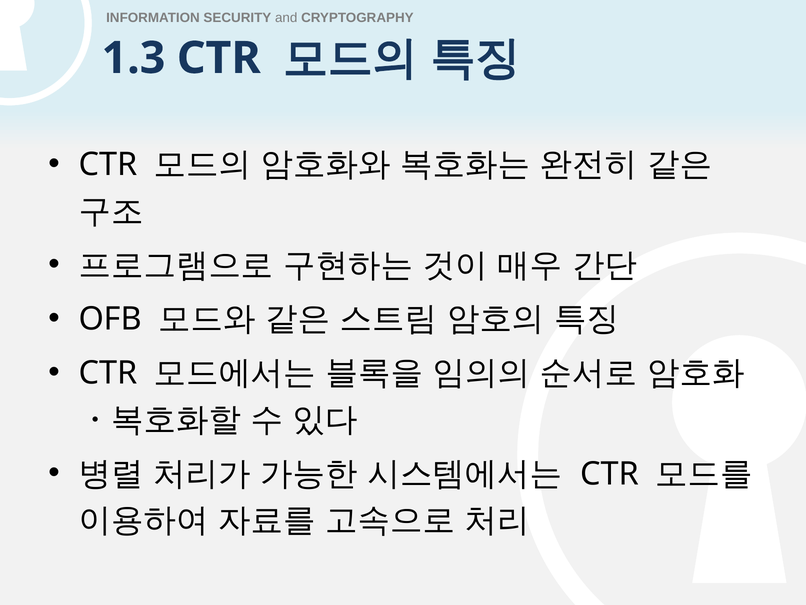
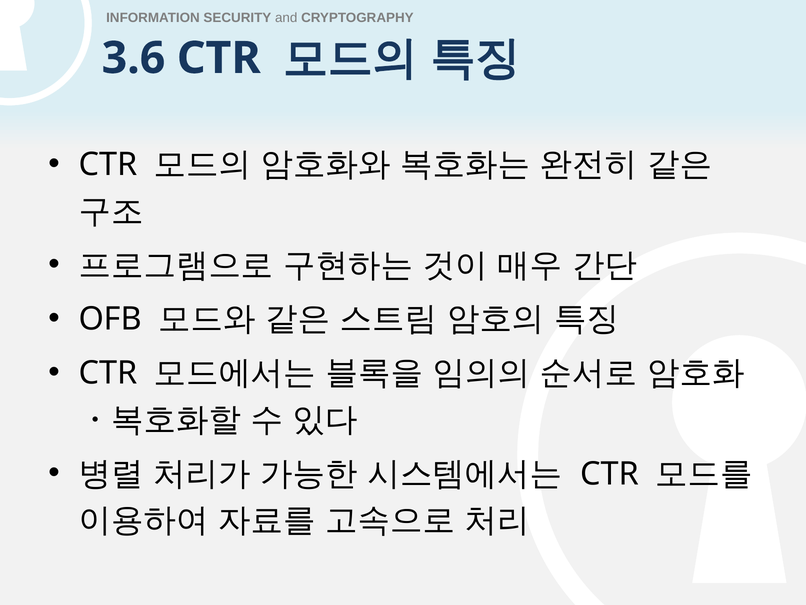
1.3: 1.3 -> 3.6
